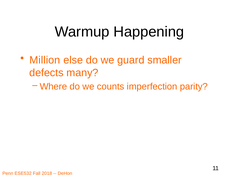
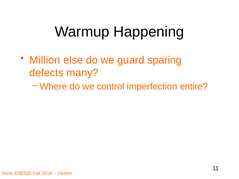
smaller: smaller -> sparing
counts: counts -> control
parity: parity -> entire
